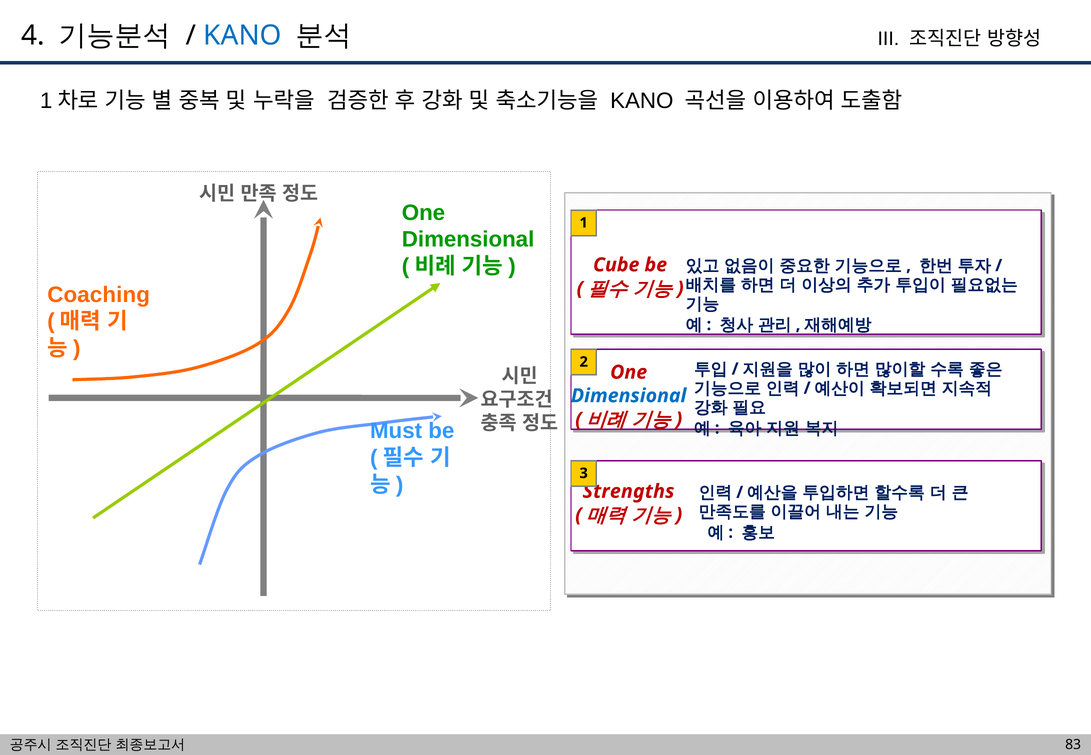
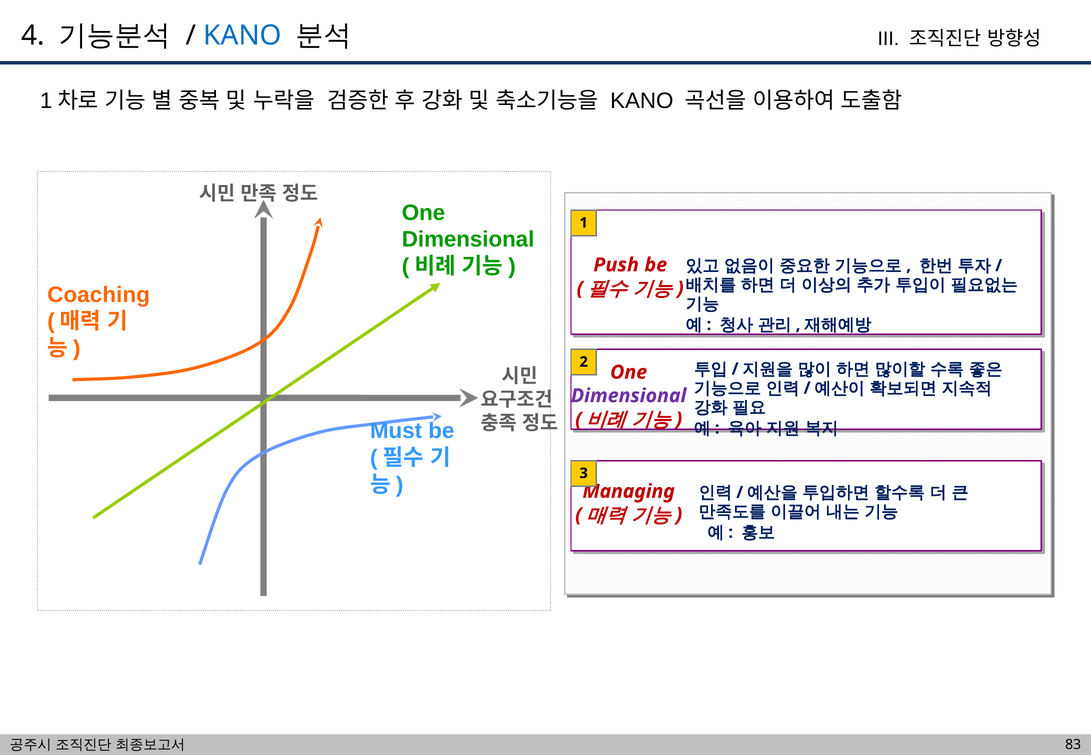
Cube: Cube -> Push
Dimensional at (629, 396) colour: blue -> purple
Strengths: Strengths -> Managing
